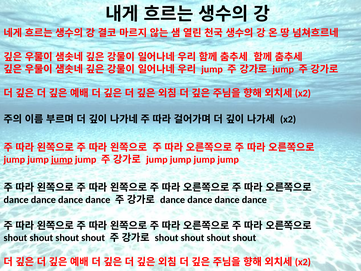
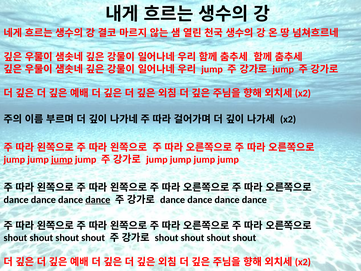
dance at (98, 200) underline: none -> present
